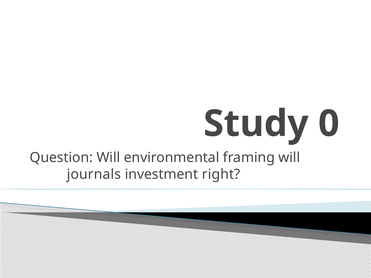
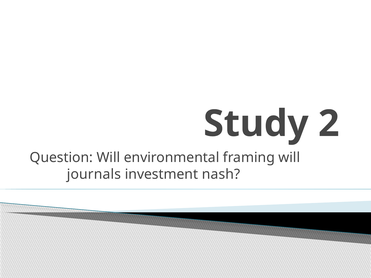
0: 0 -> 2
right: right -> nash
